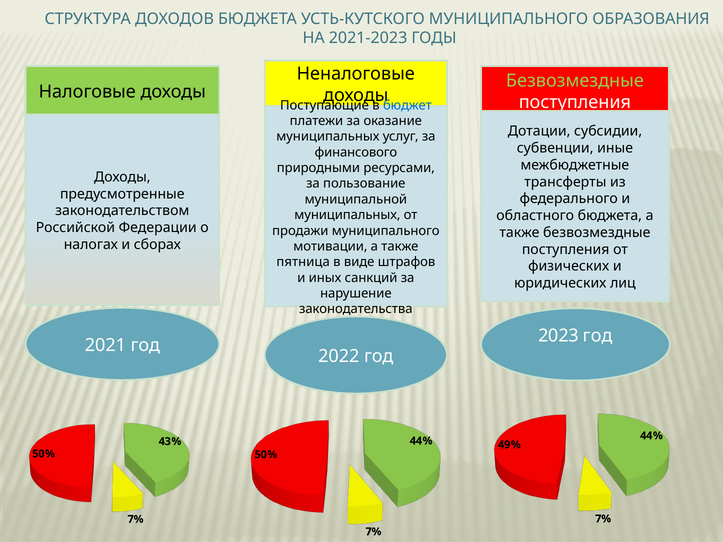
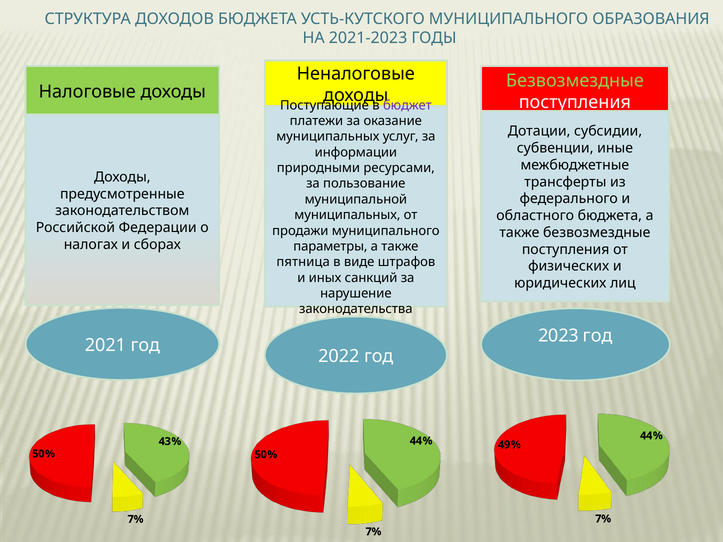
бюджет colour: blue -> purple
финансового: финансового -> информации
мотивации: мотивации -> параметры
